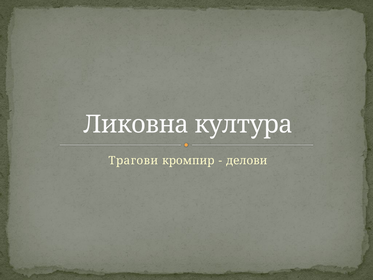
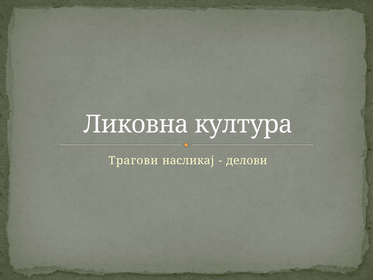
кромпир: кромпир -> насликај
